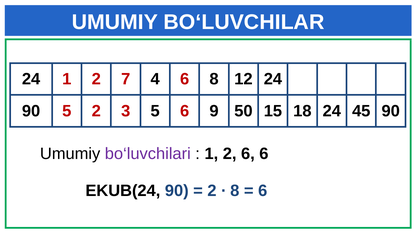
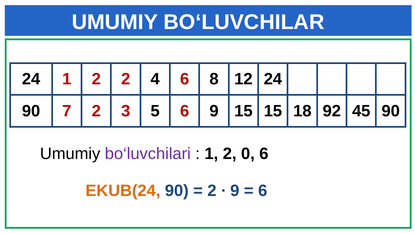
2 7: 7 -> 2
90 5: 5 -> 7
9 50: 50 -> 15
18 24: 24 -> 92
2 6: 6 -> 0
EKUB(24 colour: black -> orange
8 at (235, 191): 8 -> 9
